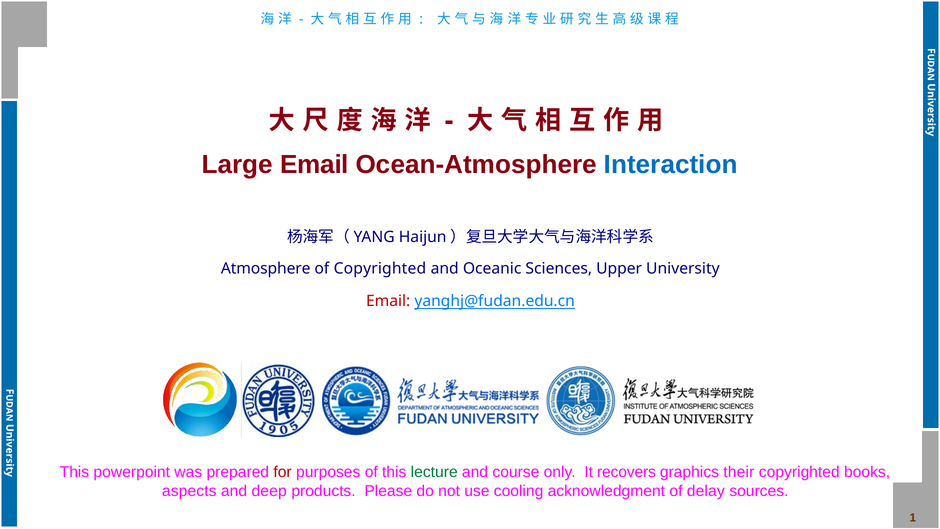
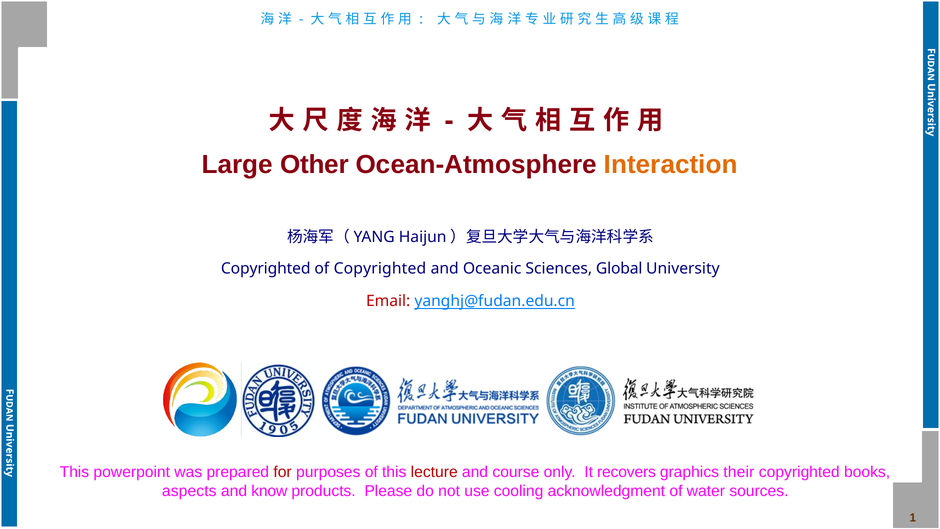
Large Email: Email -> Other
Interaction colour: blue -> orange
Atmosphere at (266, 269): Atmosphere -> Copyrighted
Upper: Upper -> Global
lecture colour: green -> red
deep: deep -> know
delay: delay -> water
